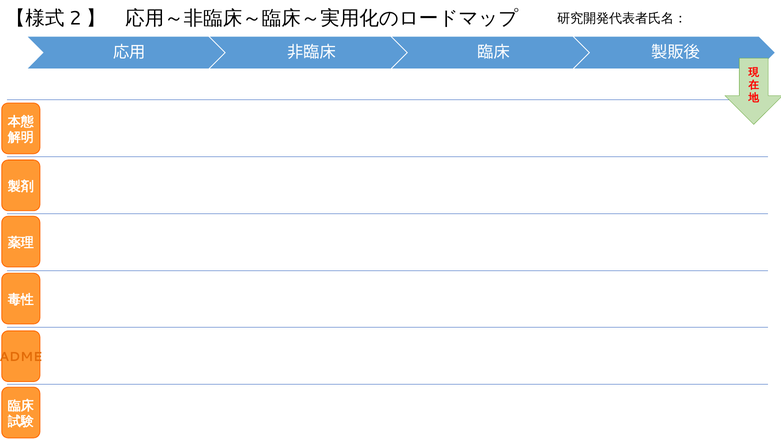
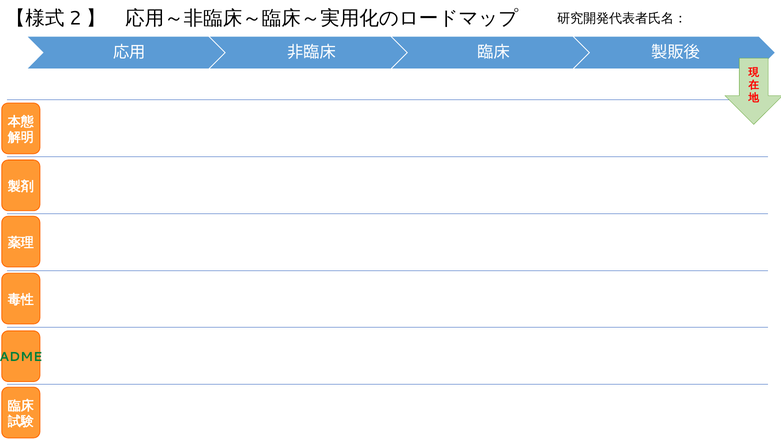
ADME colour: orange -> green
